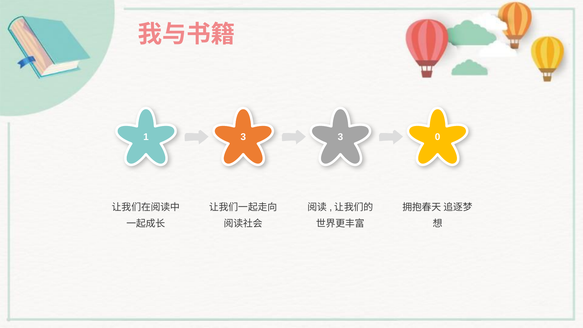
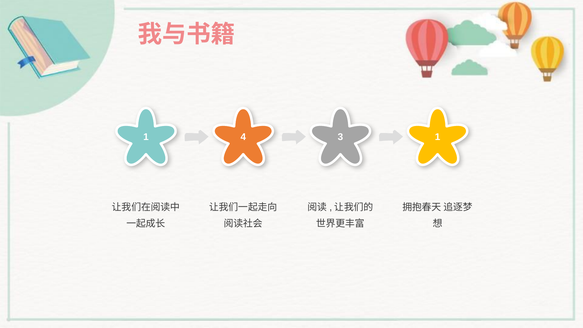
1 3: 3 -> 4
3 0: 0 -> 1
